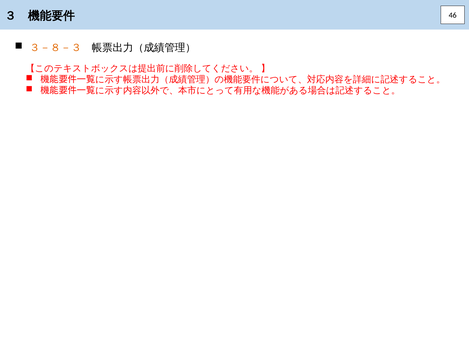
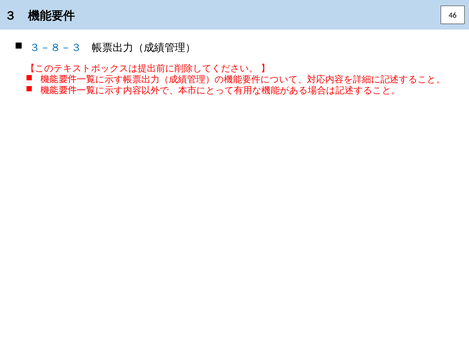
３－８－３ colour: orange -> blue
